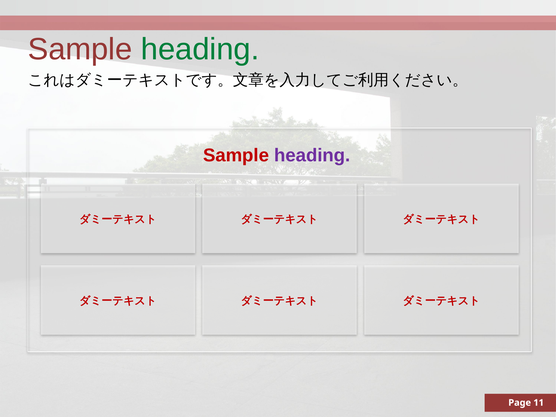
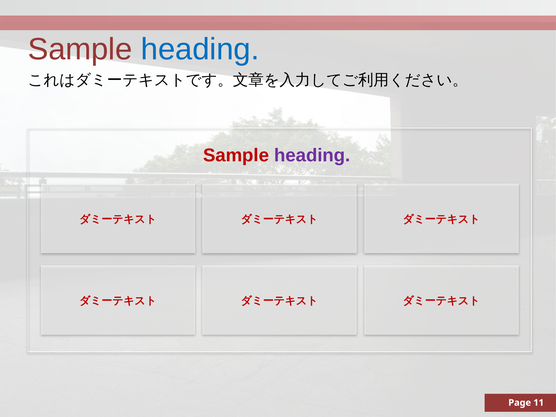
heading at (200, 49) colour: green -> blue
